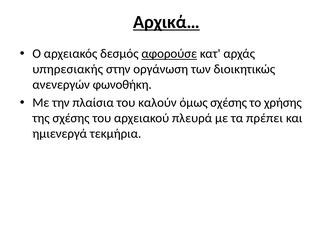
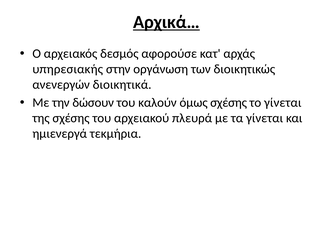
αφορούσε underline: present -> none
φωνοθήκη: φωνοθήκη -> διοικητικά
πλαίσια: πλαίσια -> δώσουν
το χρήσης: χρήσης -> γίνεται
τα πρέπει: πρέπει -> γίνεται
